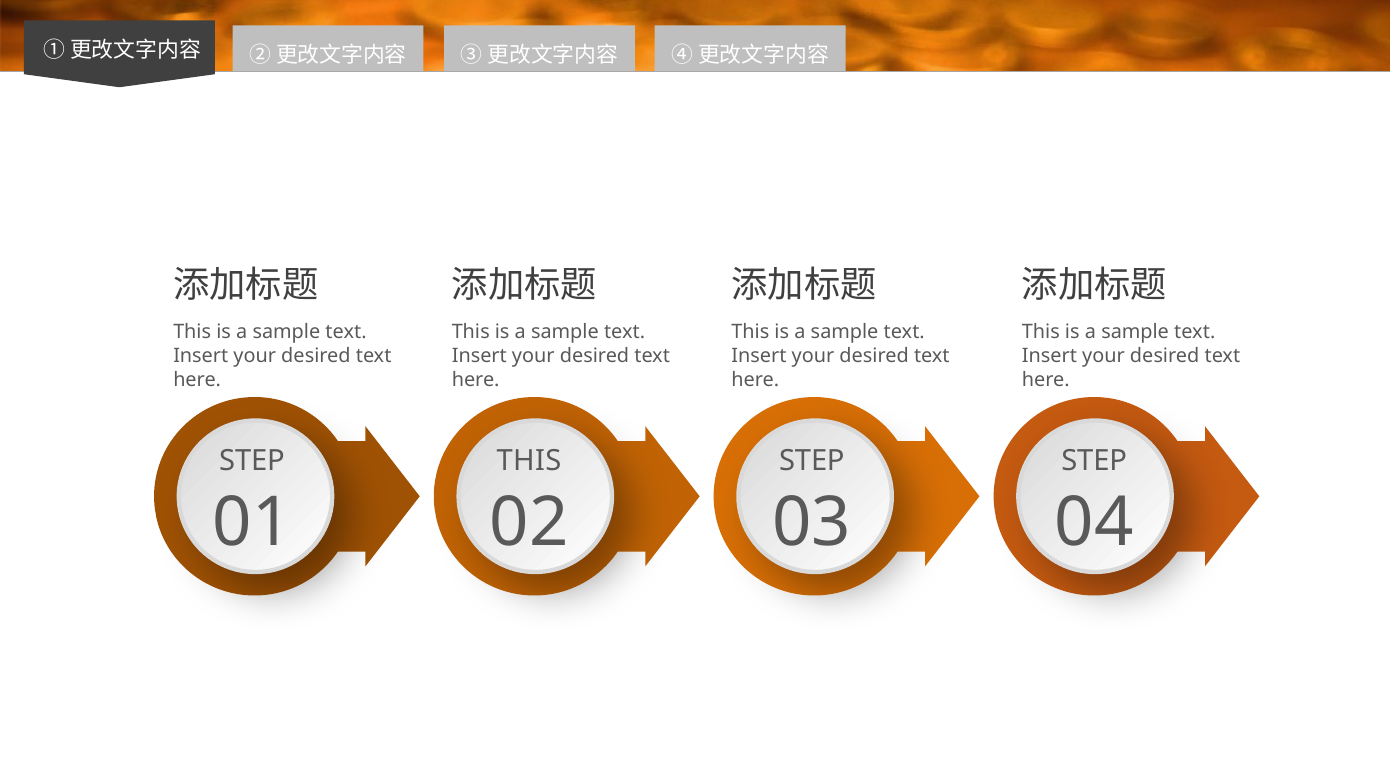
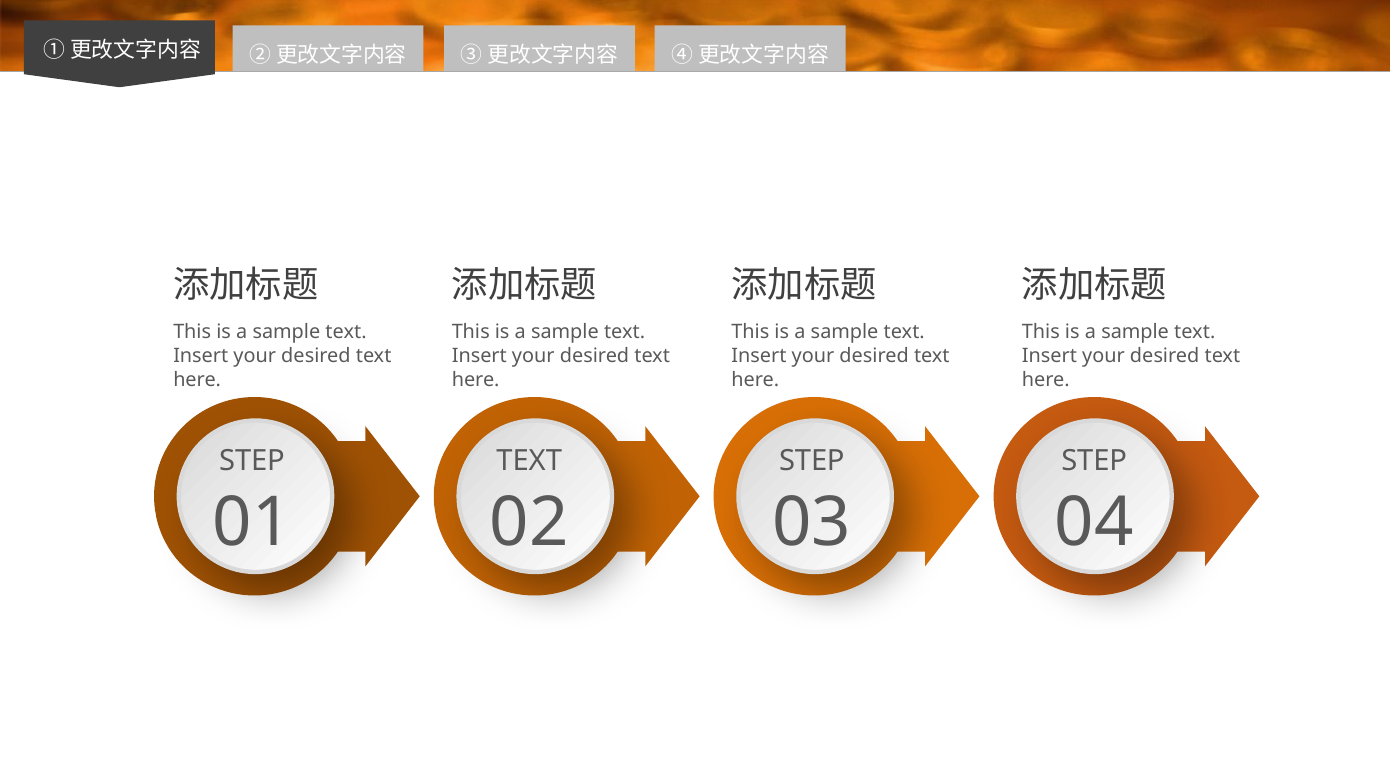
THIS at (529, 461): THIS -> TEXT
